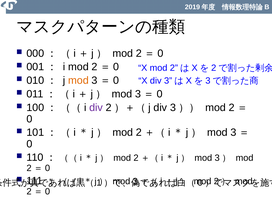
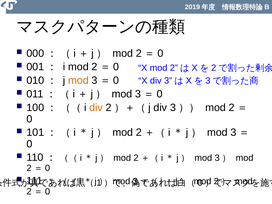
div at (96, 108) colour: purple -> orange
